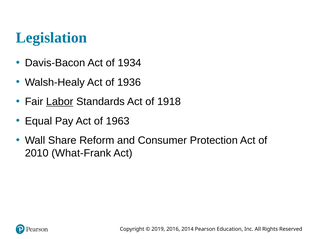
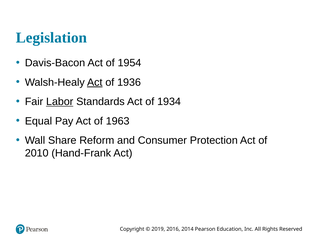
1934: 1934 -> 1954
Act at (95, 82) underline: none -> present
1918: 1918 -> 1934
What-Frank: What-Frank -> Hand-Frank
